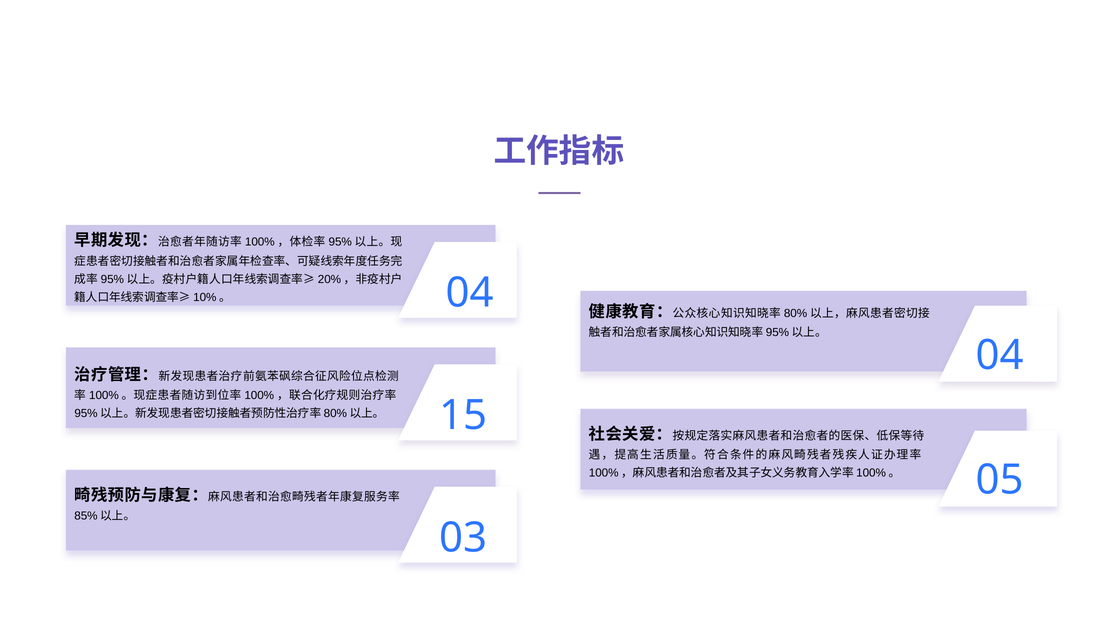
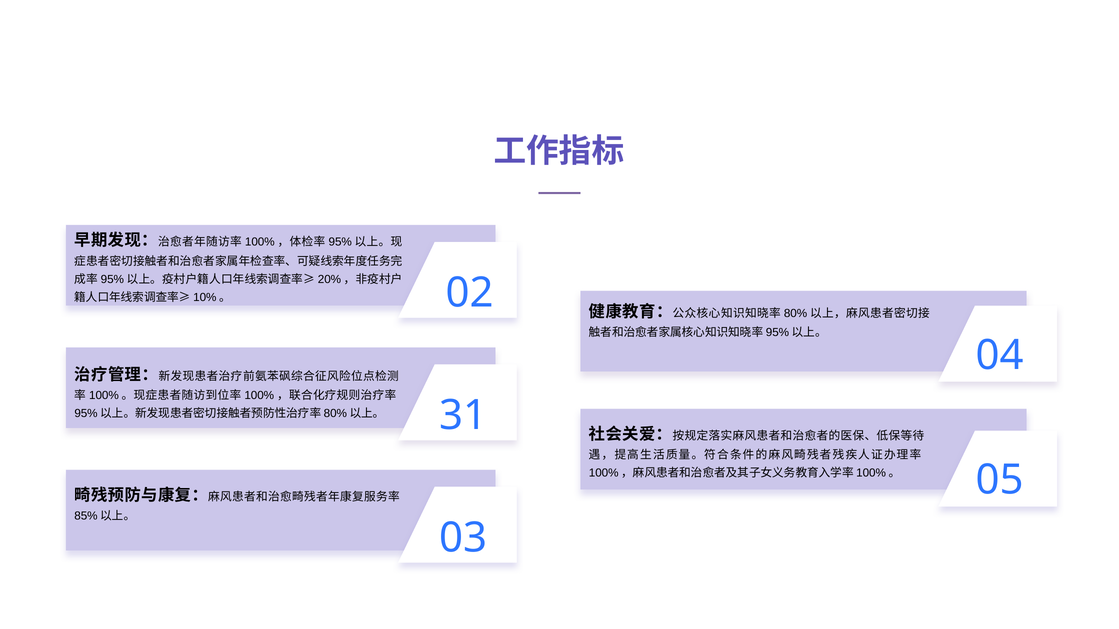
04 at (470, 293): 04 -> 02
15: 15 -> 31
